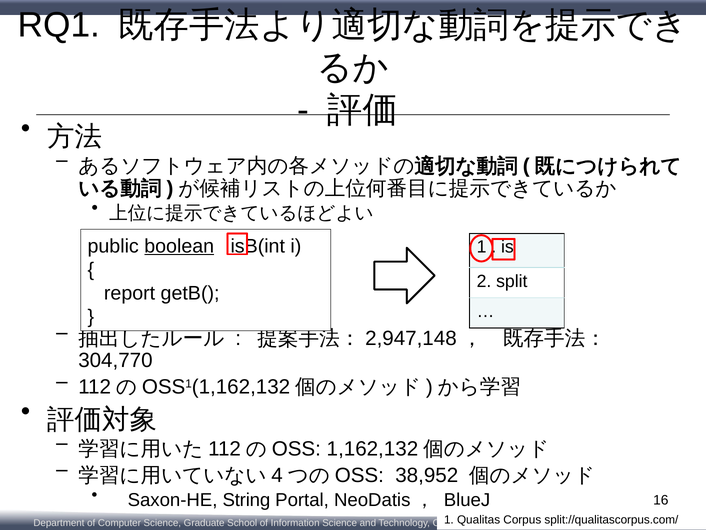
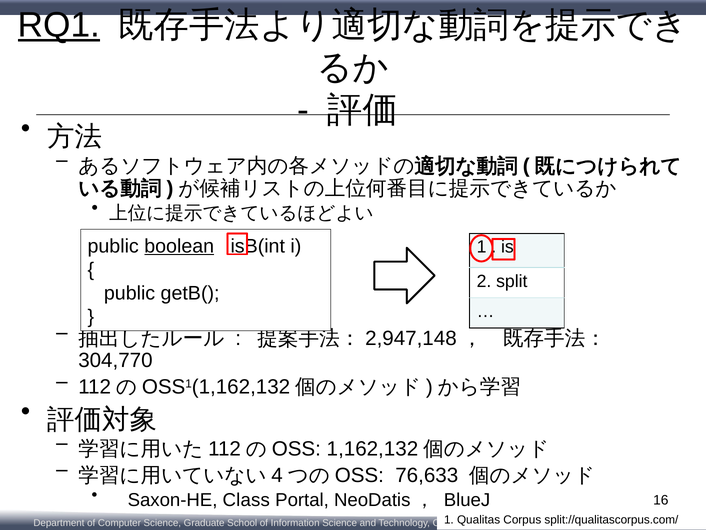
RQ1 underline: none -> present
report at (130, 293): report -> public
38,952: 38,952 -> 76,633
String: String -> Class
